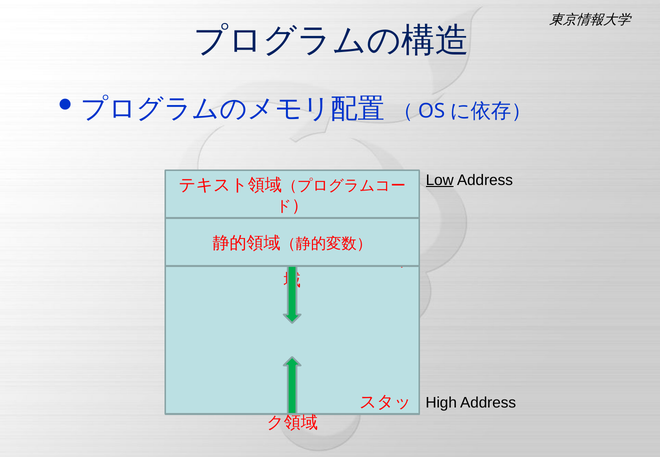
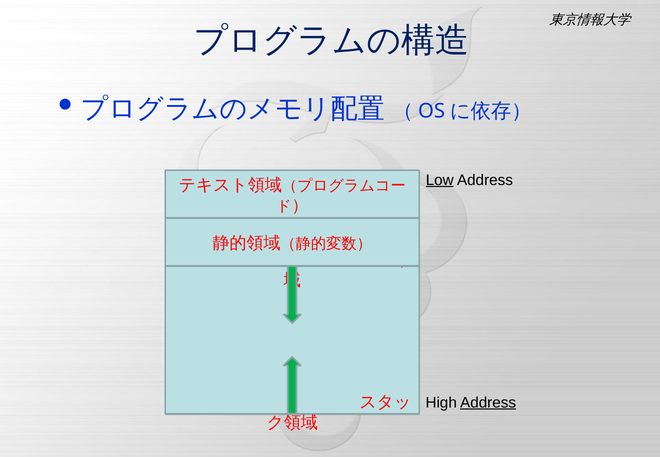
Address at (488, 402) underline: none -> present
